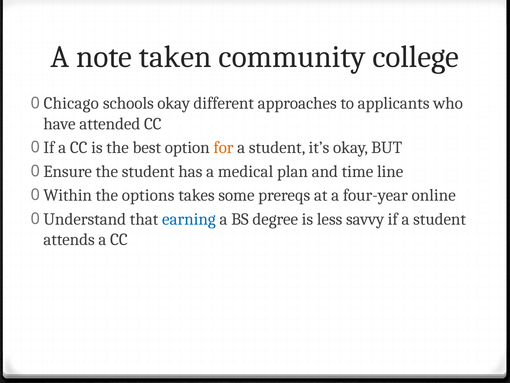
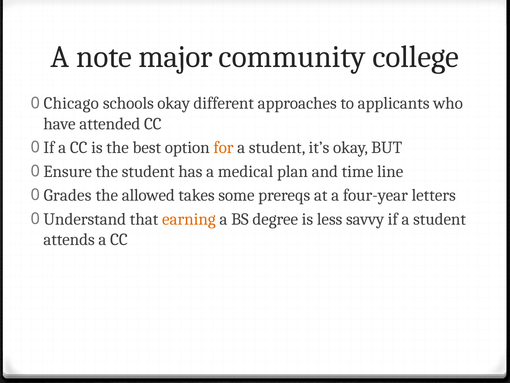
taken: taken -> major
Within: Within -> Grades
options: options -> allowed
online: online -> letters
earning colour: blue -> orange
